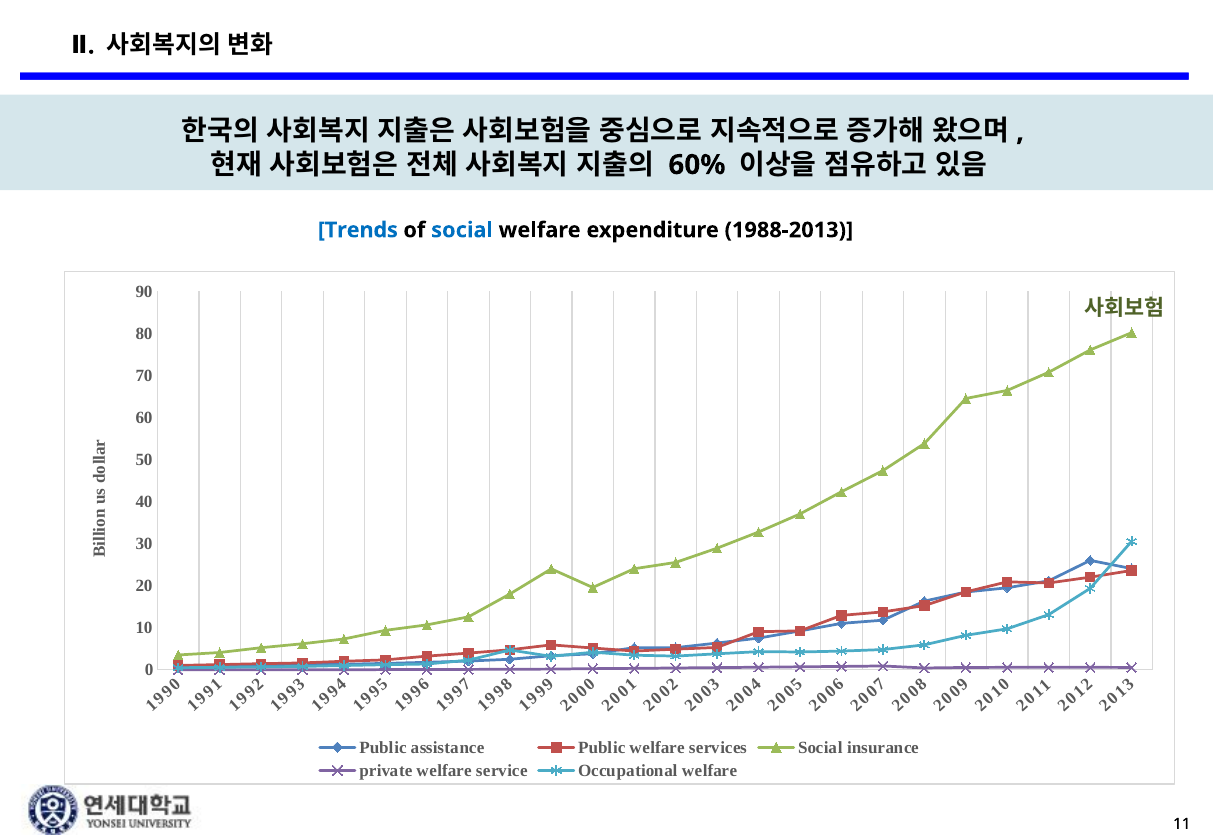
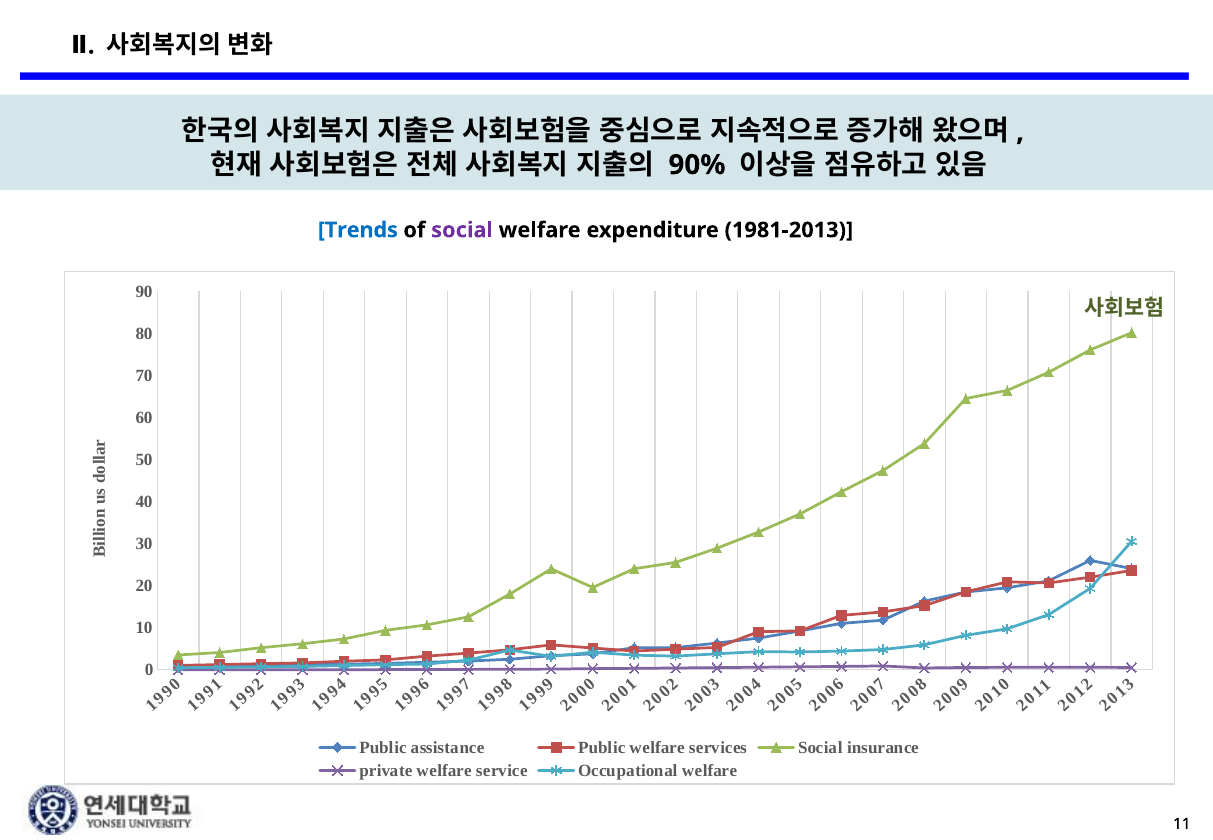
60%: 60% -> 90%
social at (462, 230) colour: blue -> purple
1988-2013: 1988-2013 -> 1981-2013
